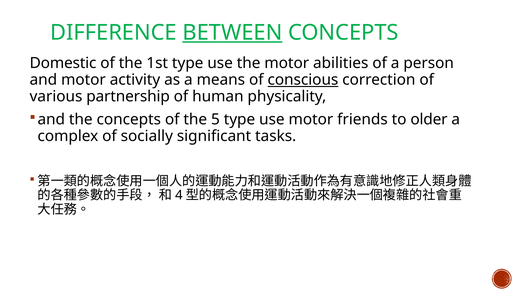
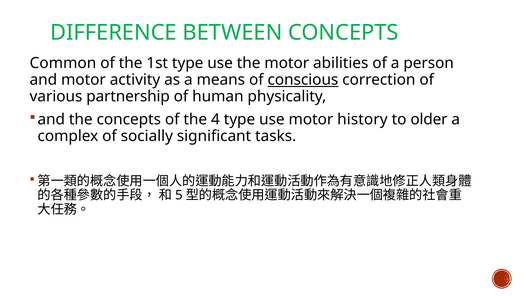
BETWEEN underline: present -> none
Domestic: Domestic -> Common
5: 5 -> 4
friends: friends -> history
4: 4 -> 5
